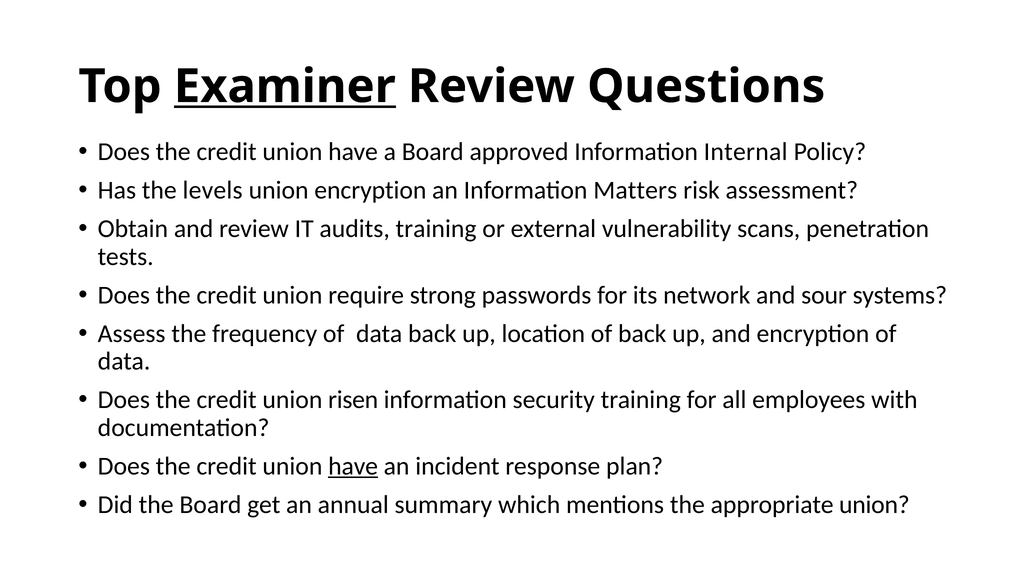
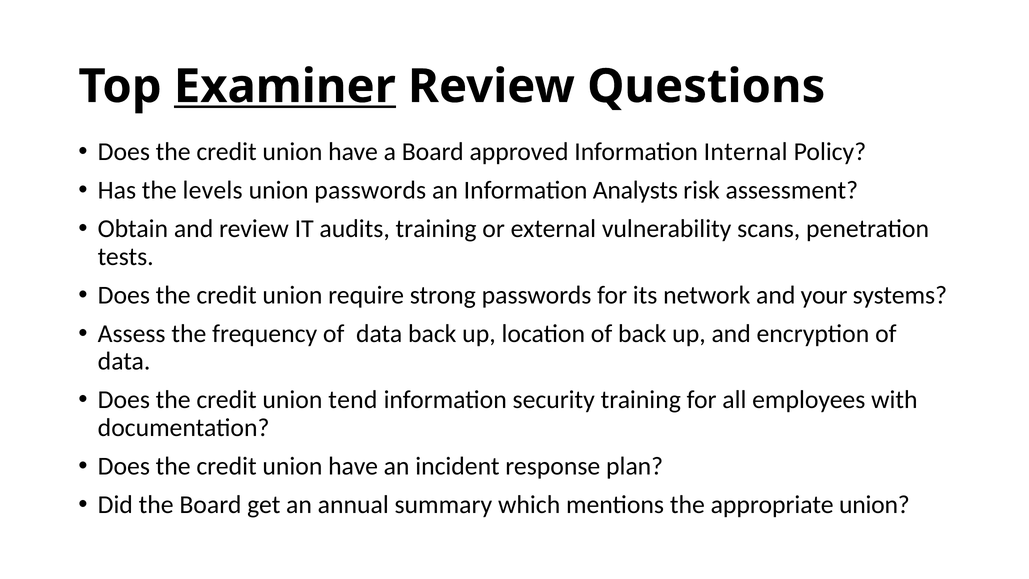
union encryption: encryption -> passwords
Matters: Matters -> Analysts
sour: sour -> your
risen: risen -> tend
have at (353, 466) underline: present -> none
